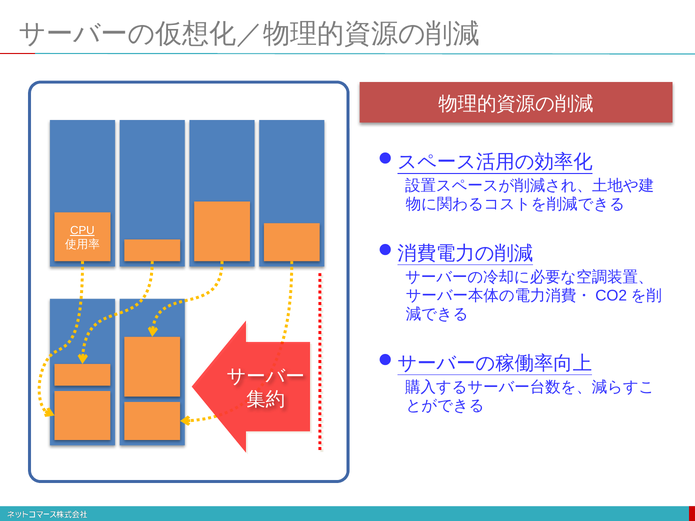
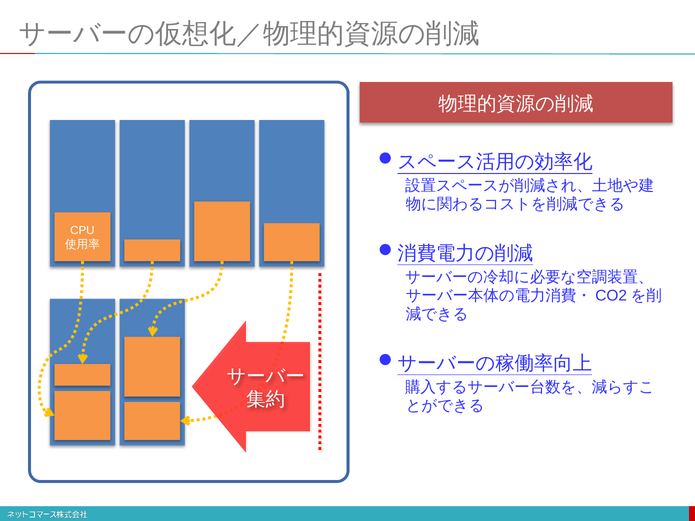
CPU underline: present -> none
